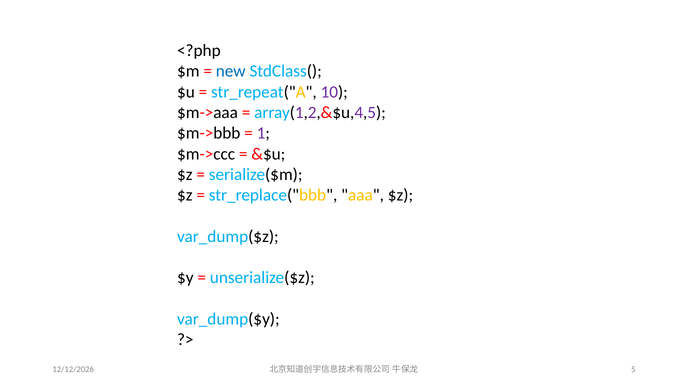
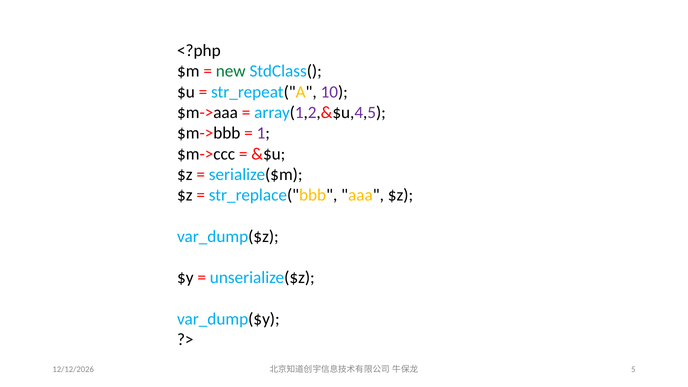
new colour: blue -> green
